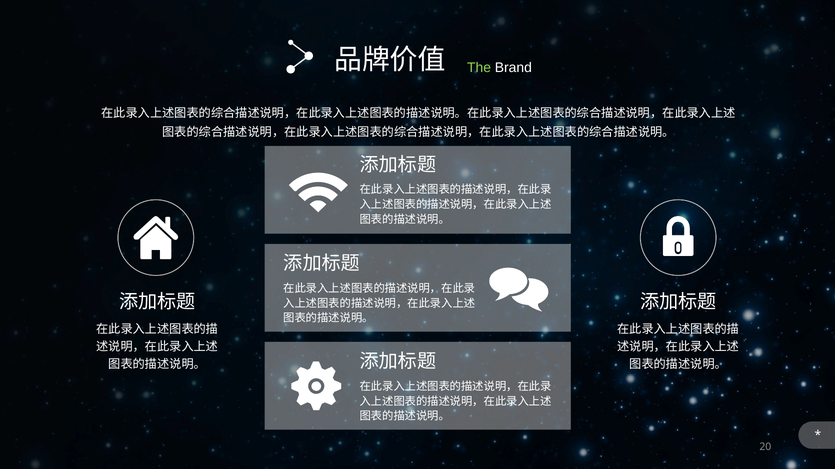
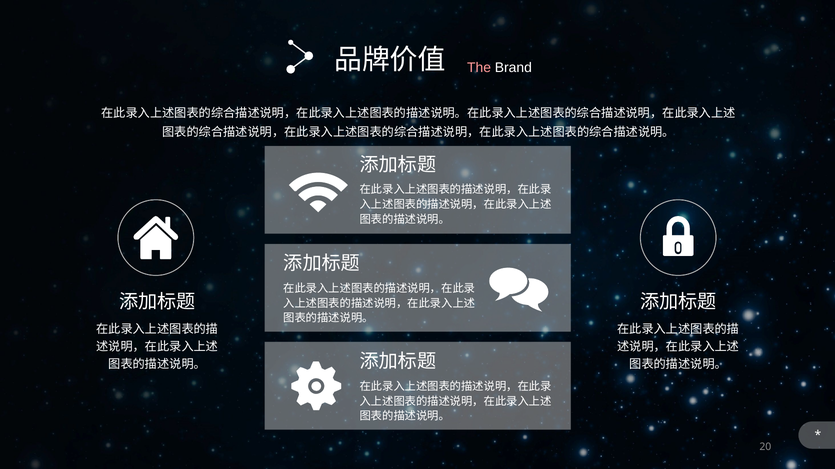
The colour: light green -> pink
